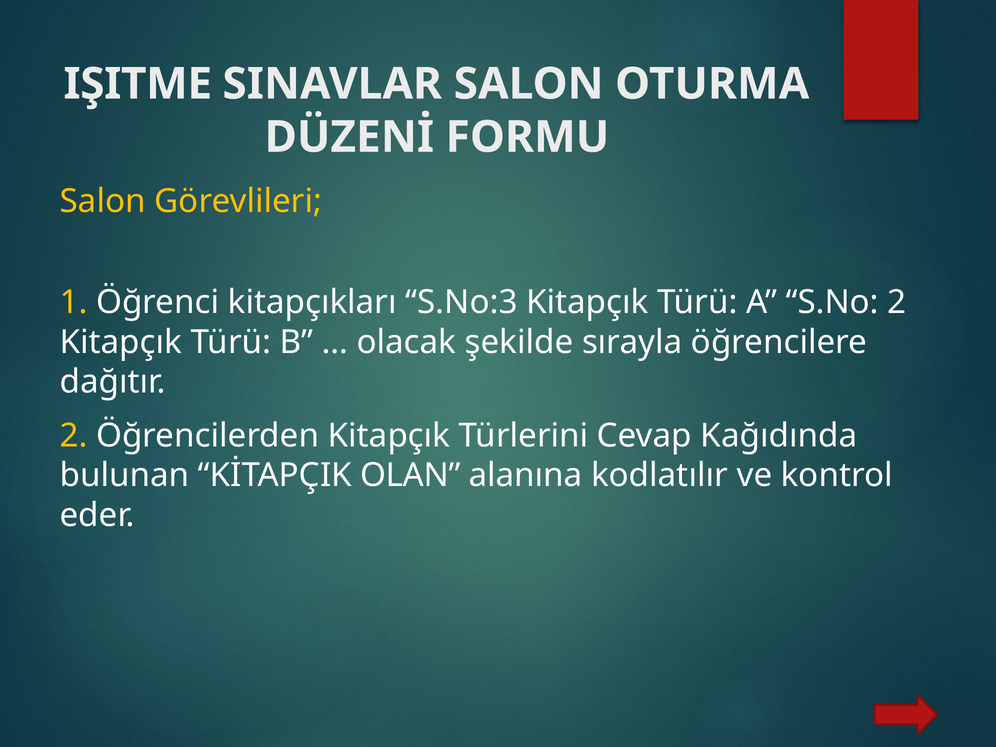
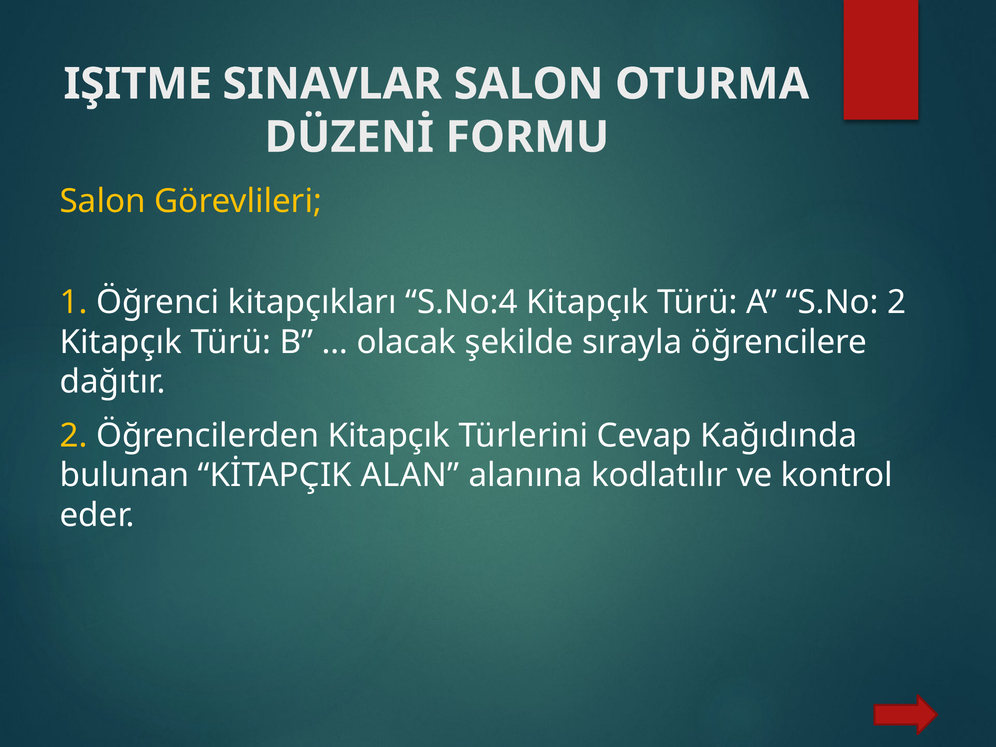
S.No:3: S.No:3 -> S.No:4
OLAN: OLAN -> ALAN
